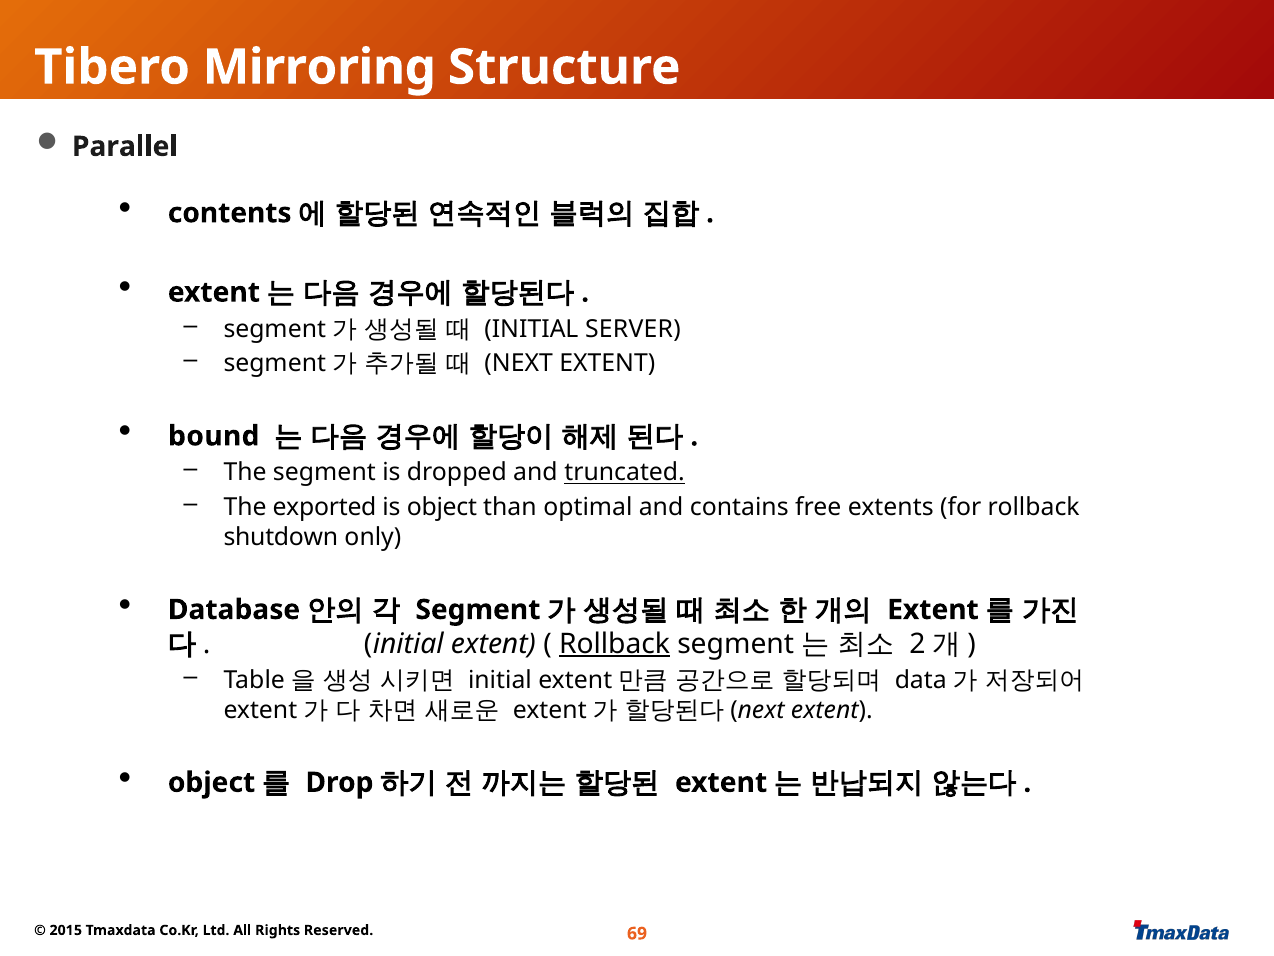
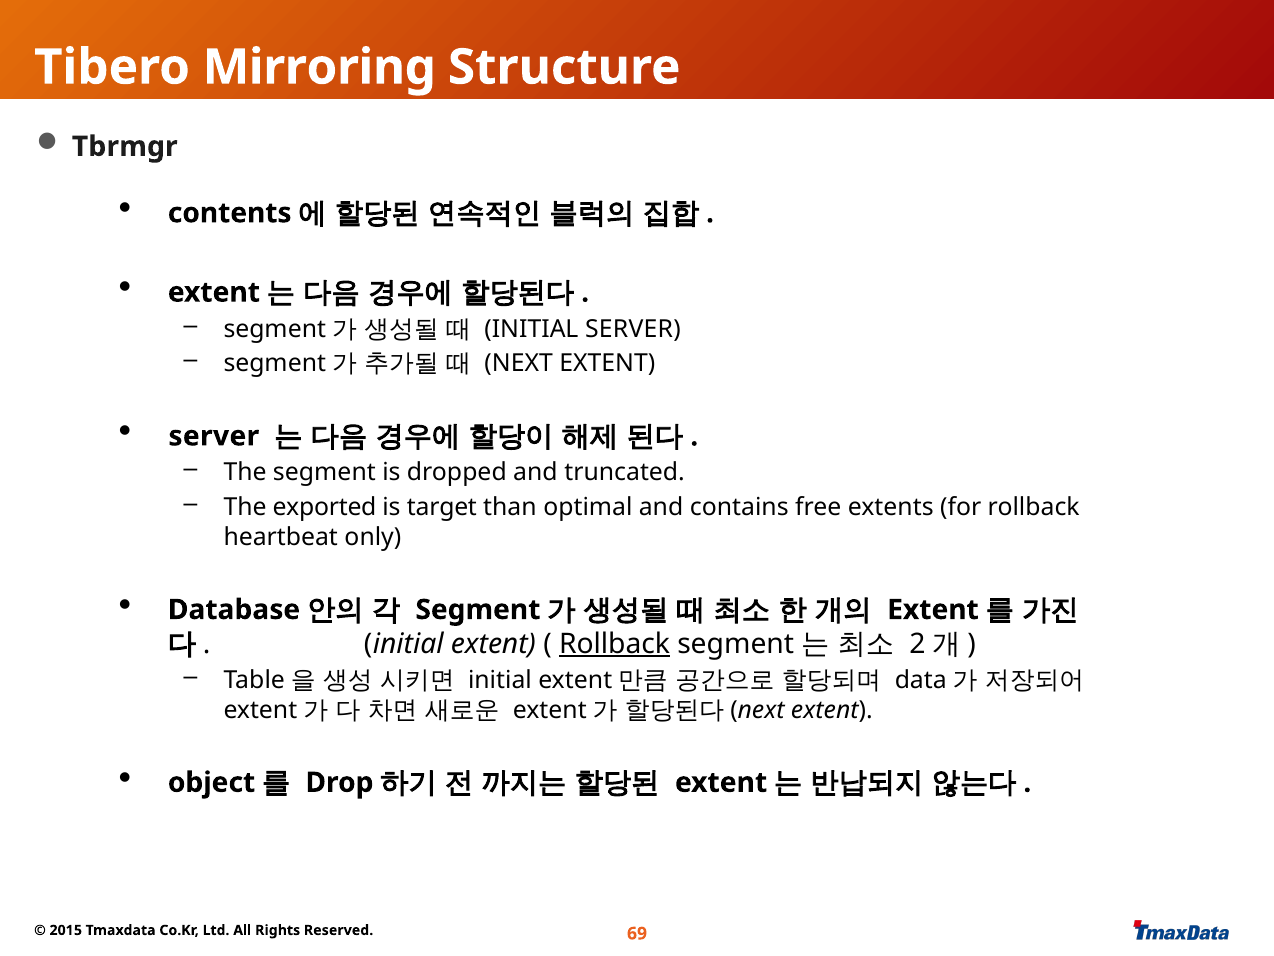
Parallel: Parallel -> Tbrmgr
bound at (214, 436): bound -> server
truncated underline: present -> none
is object: object -> target
shutdown: shutdown -> heartbeat
